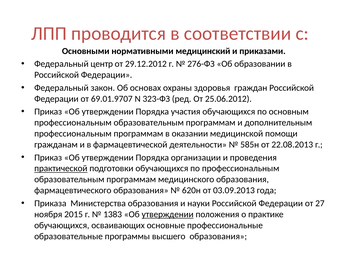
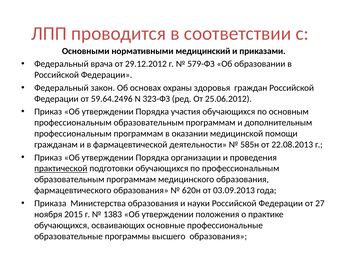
центр: центр -> врача
276-ФЗ: 276-ФЗ -> 579-ФЗ
69.01.9707: 69.01.9707 -> 59.64.2496
утверждении at (168, 214) underline: present -> none
